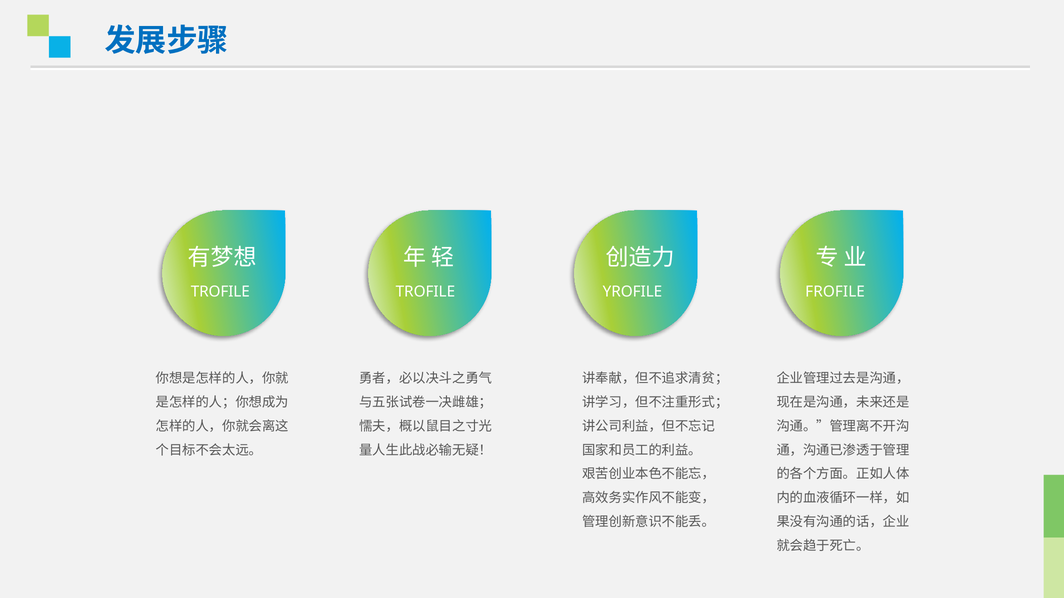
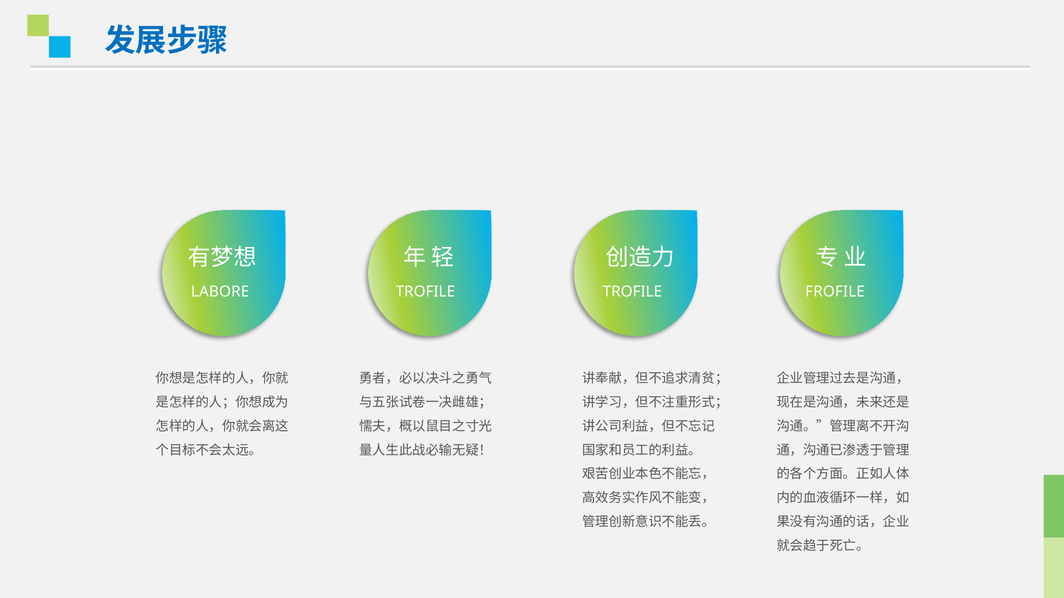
TROFILE at (220, 292): TROFILE -> LABORE
YROFILE at (632, 292): YROFILE -> TROFILE
